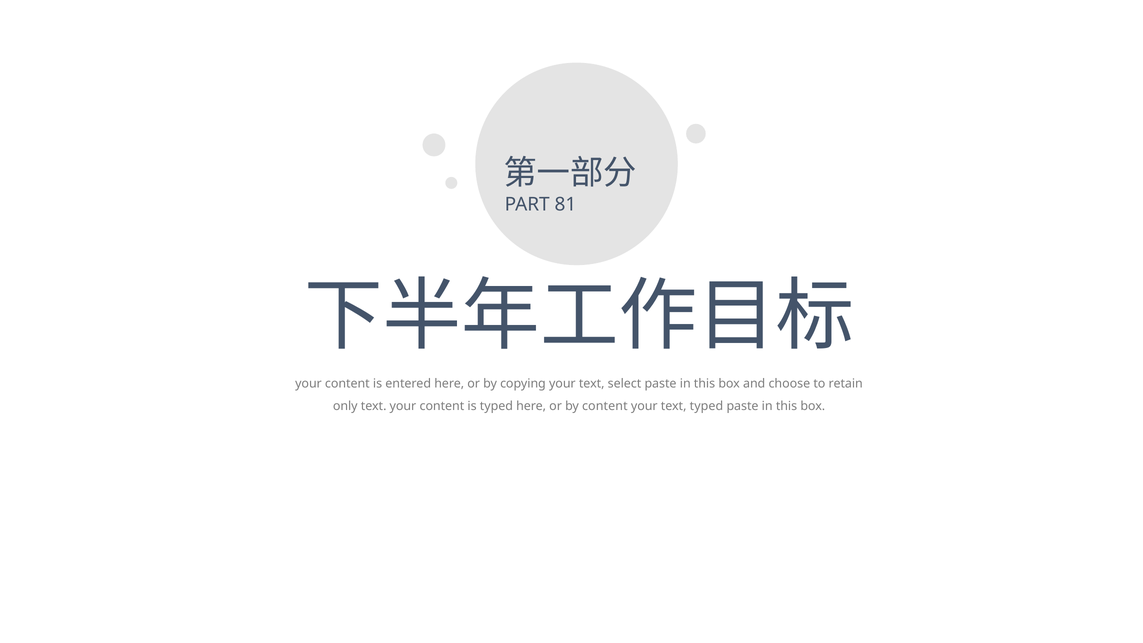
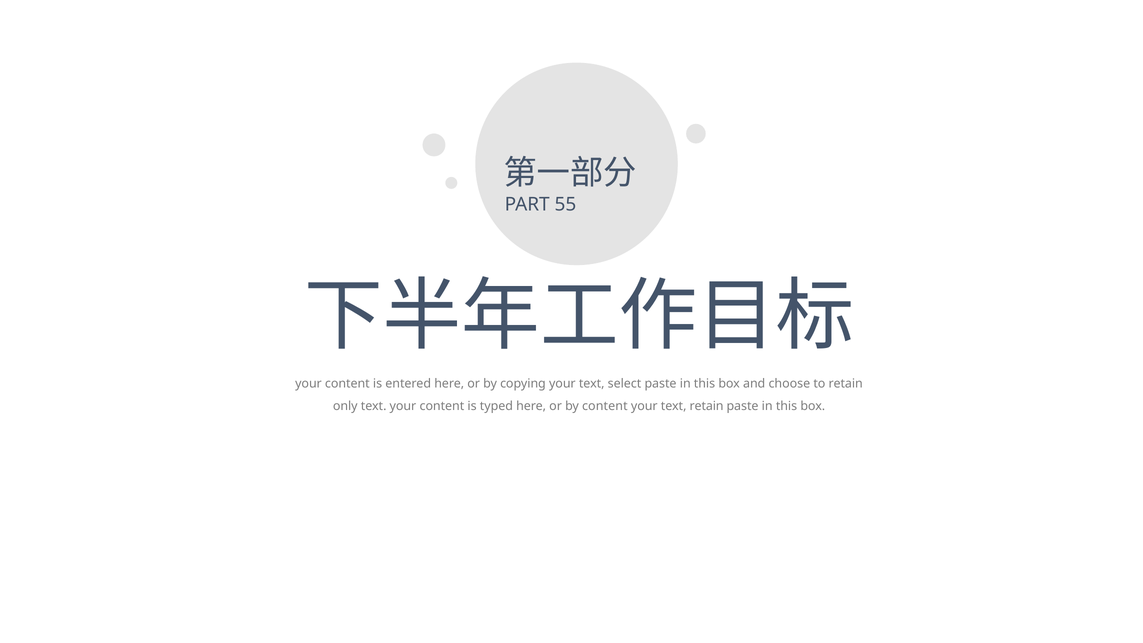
81: 81 -> 55
text typed: typed -> retain
